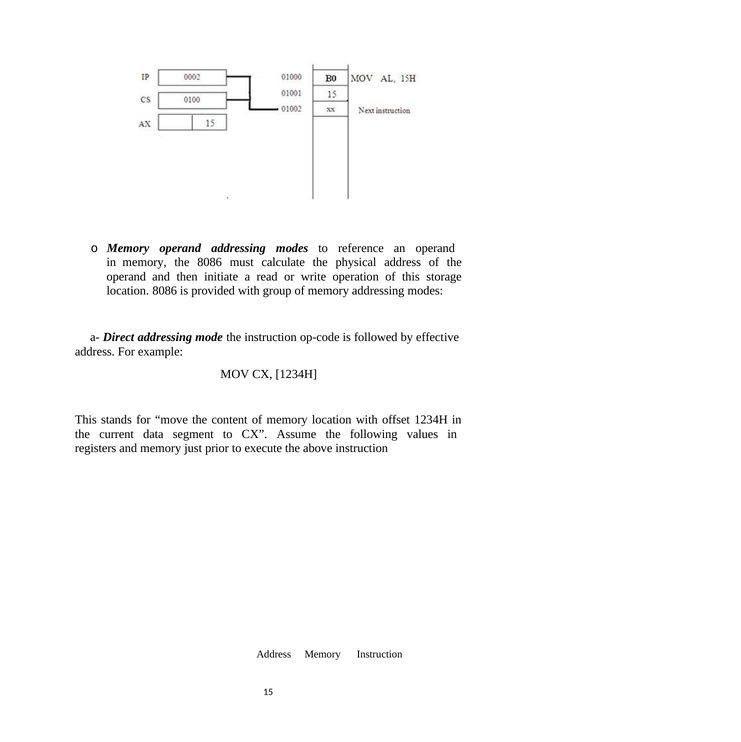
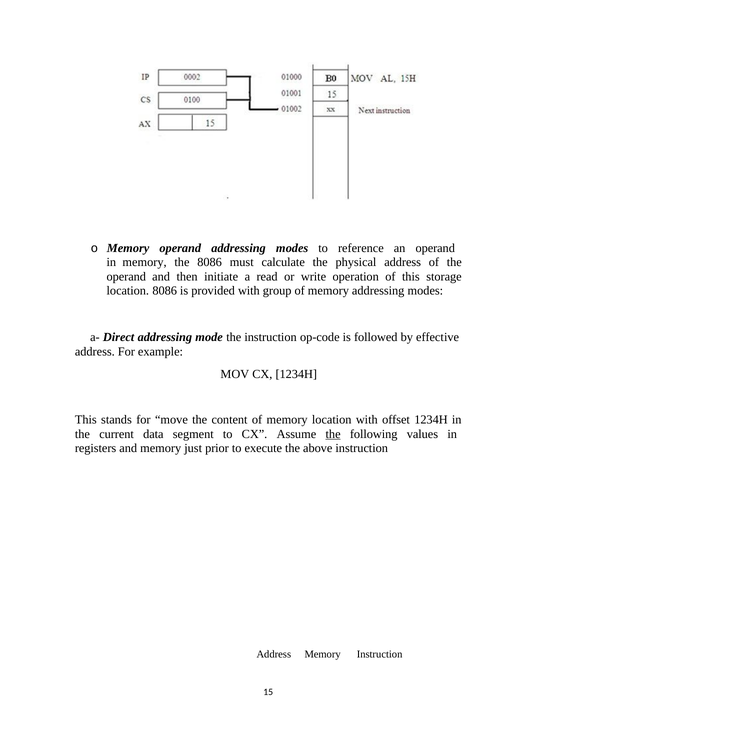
the at (333, 434) underline: none -> present
